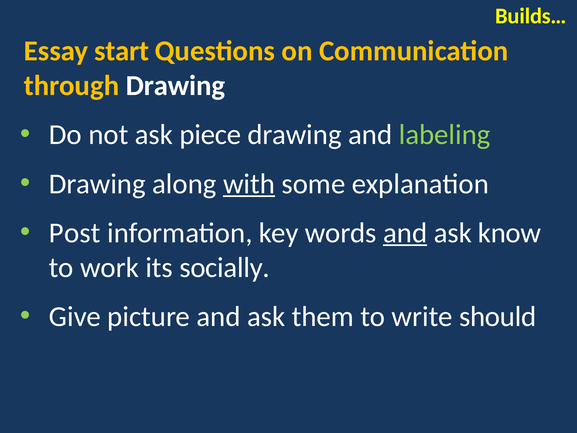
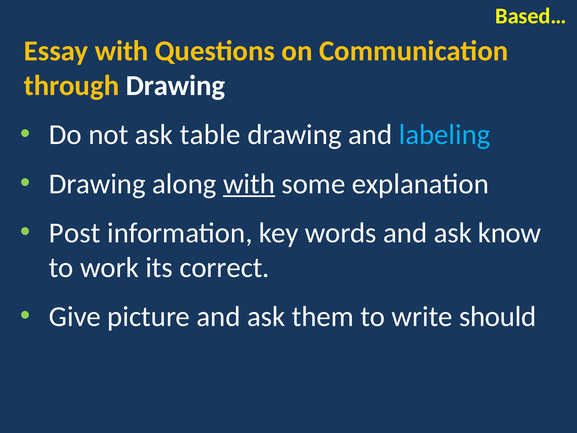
Builds…: Builds… -> Based…
Essay start: start -> with
piece: piece -> table
labeling colour: light green -> light blue
and at (405, 233) underline: present -> none
socially: socially -> correct
